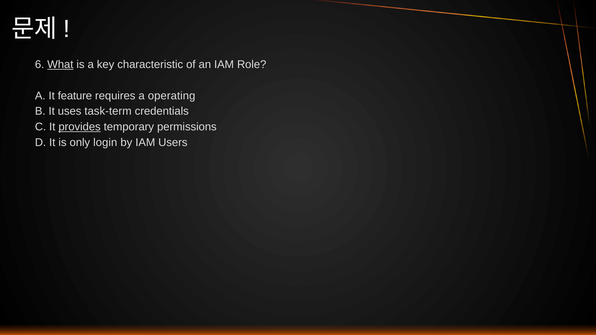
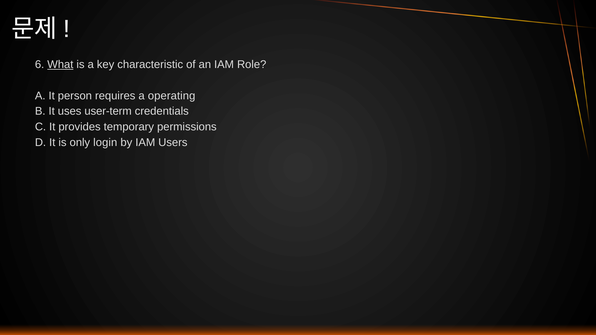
feature: feature -> person
task-term: task-term -> user-term
provides underline: present -> none
